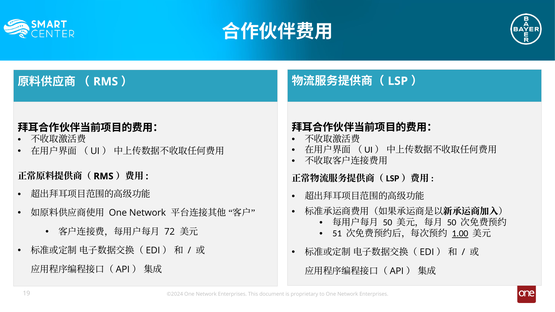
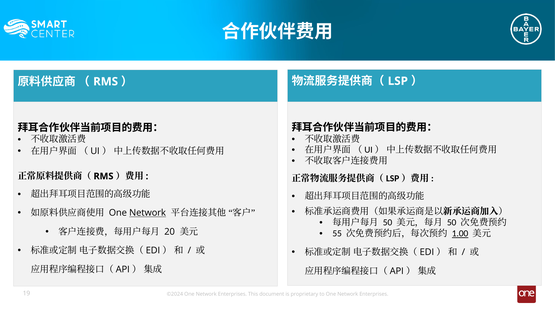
Network at (148, 213) underline: none -> present
72: 72 -> 20
51: 51 -> 55
